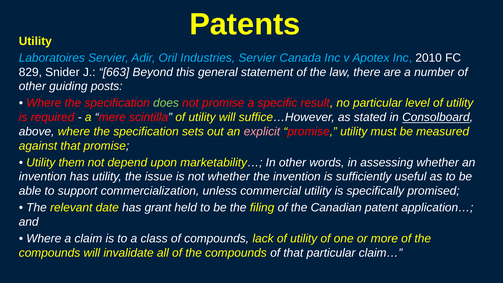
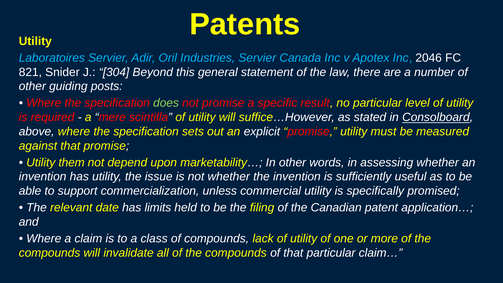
2010: 2010 -> 2046
829: 829 -> 821
663: 663 -> 304
explicit colour: pink -> white
grant: grant -> limits
